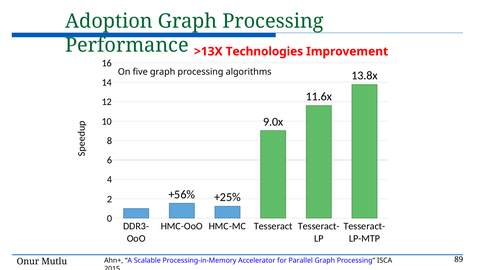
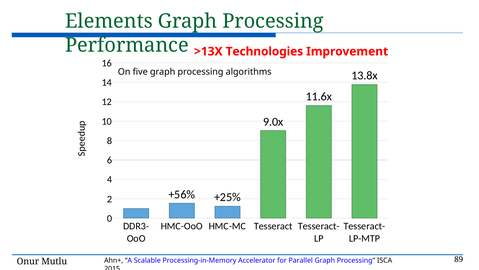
Adoption: Adoption -> Elements
